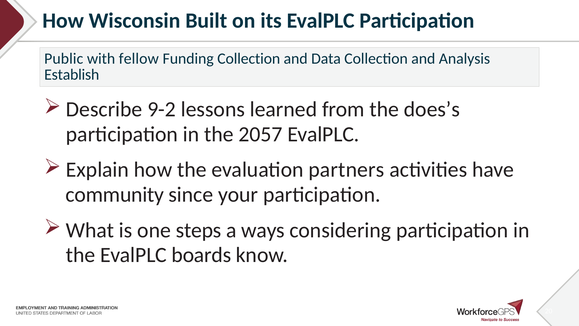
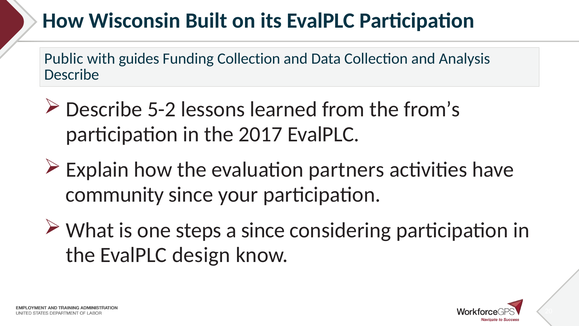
fellow: fellow -> guides
Establish at (72, 75): Establish -> Describe
9-2: 9-2 -> 5-2
does’s: does’s -> from’s
2057: 2057 -> 2017
a ways: ways -> since
boards: boards -> design
